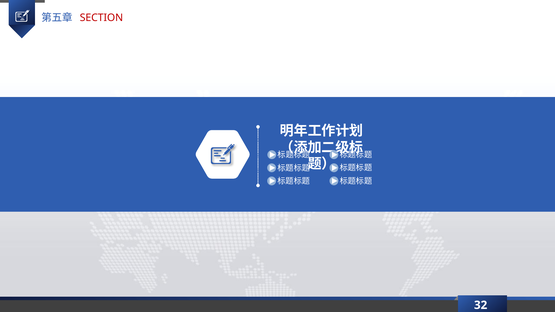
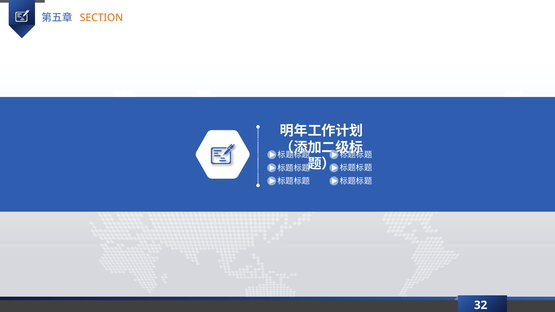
SECTION colour: red -> orange
